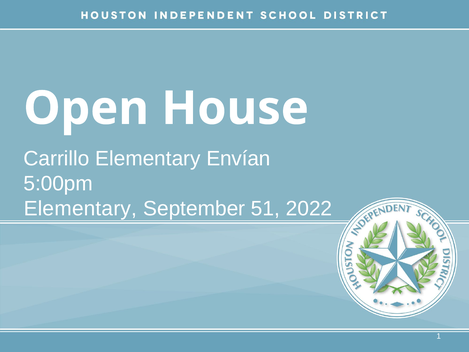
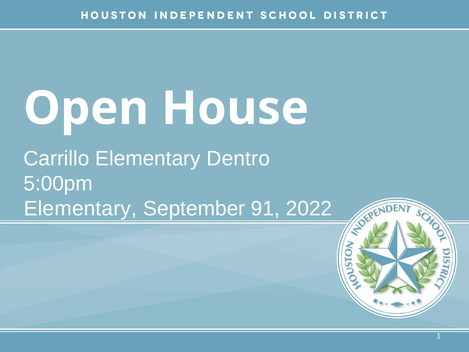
Envían: Envían -> Dentro
51: 51 -> 91
